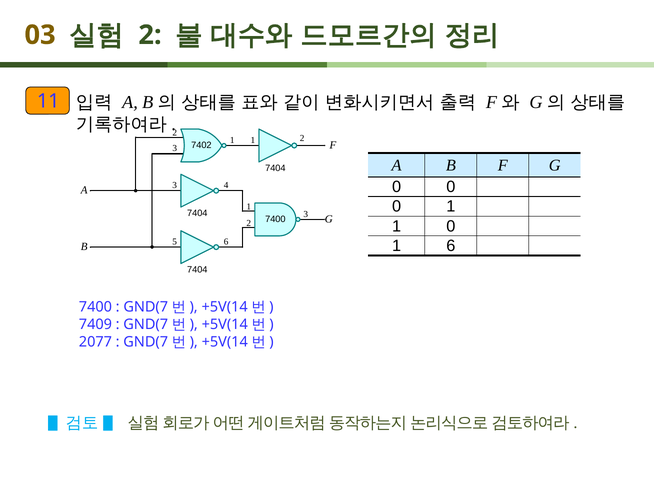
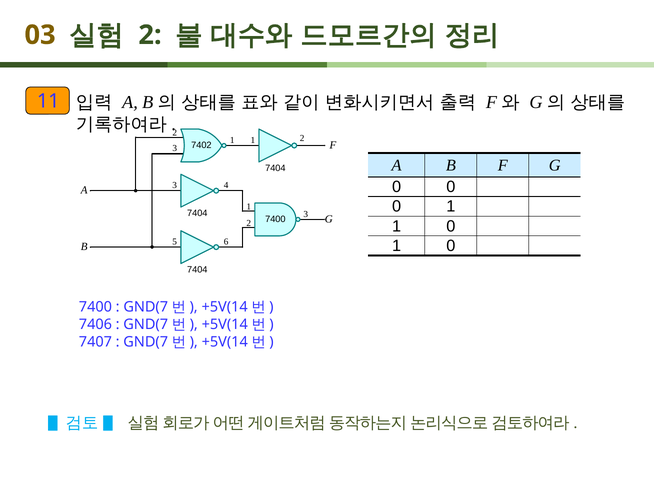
6 at (451, 246): 6 -> 0
7409: 7409 -> 7406
2077: 2077 -> 7407
